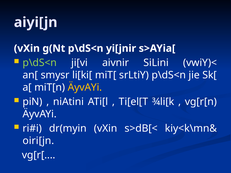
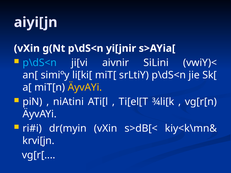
p\dS<n at (40, 63) colour: light green -> light blue
smysr: smysr -> simiºy
oiri[jn: oiri[jn -> krvi[jn
